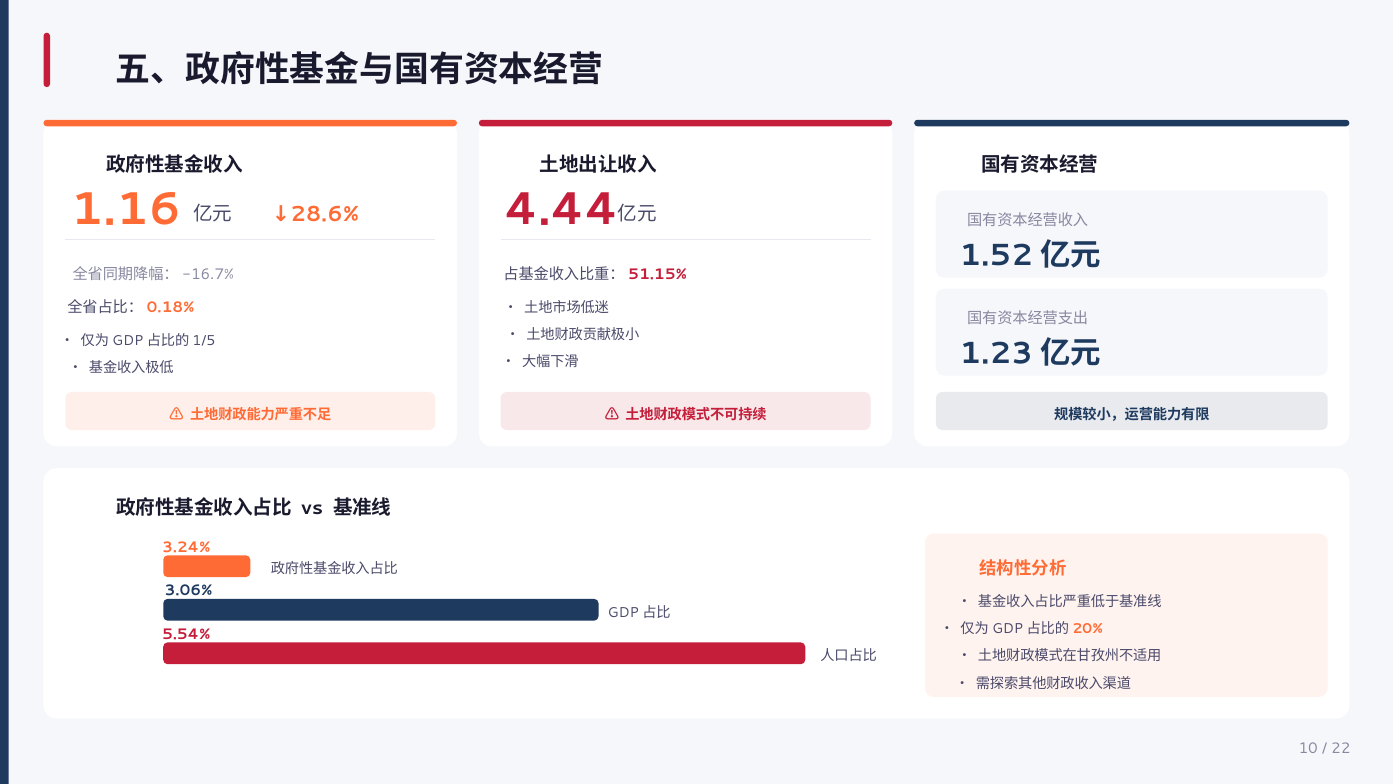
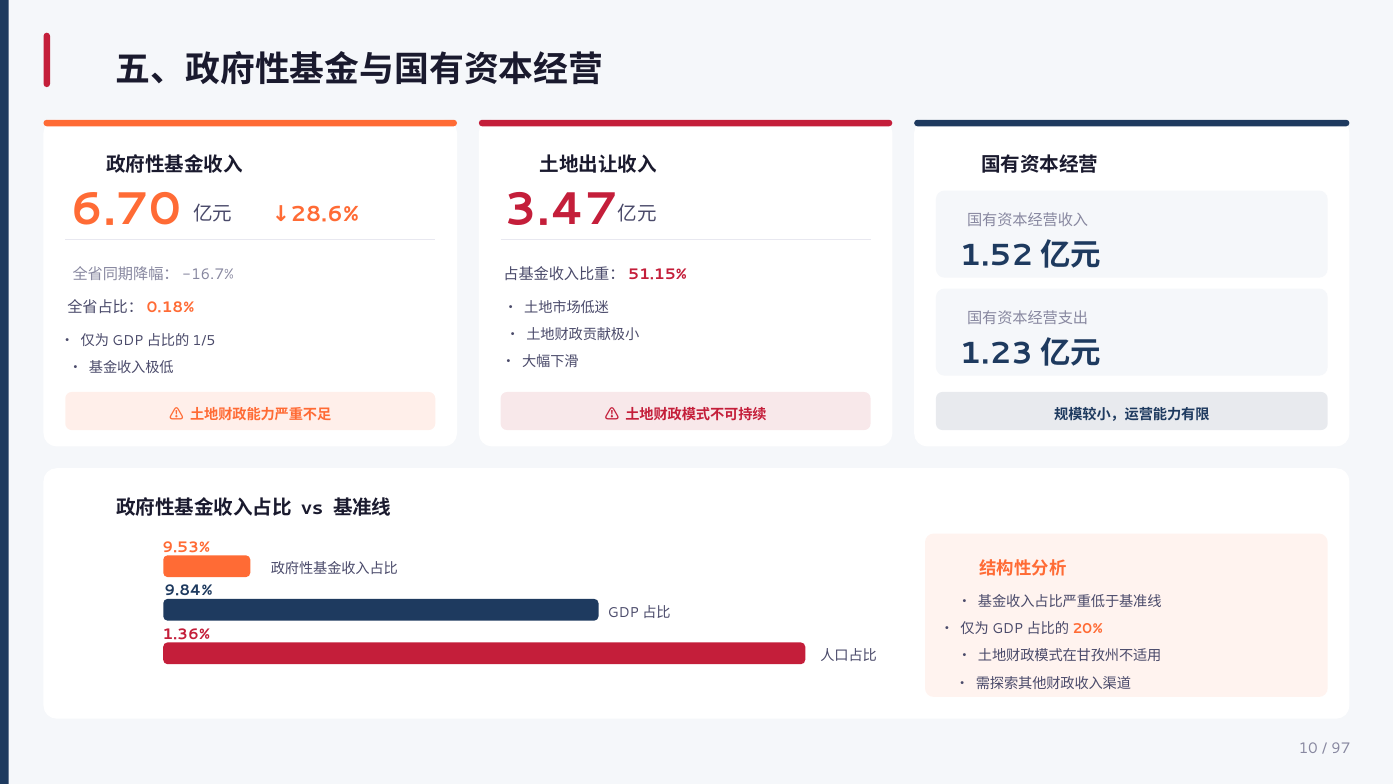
1.16: 1.16 -> 6.70
4.44: 4.44 -> 3.47
3.24%: 3.24% -> 9.53%
3.06%: 3.06% -> 9.84%
5.54%: 5.54% -> 1.36%
22: 22 -> 97
